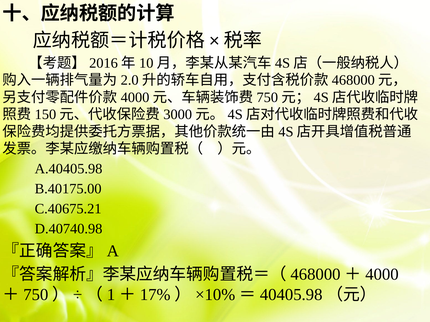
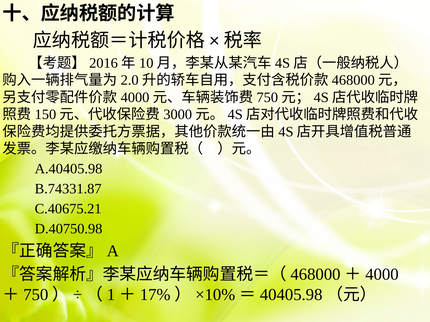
B.40175.00: B.40175.00 -> B.74331.87
D.40740.98: D.40740.98 -> D.40750.98
